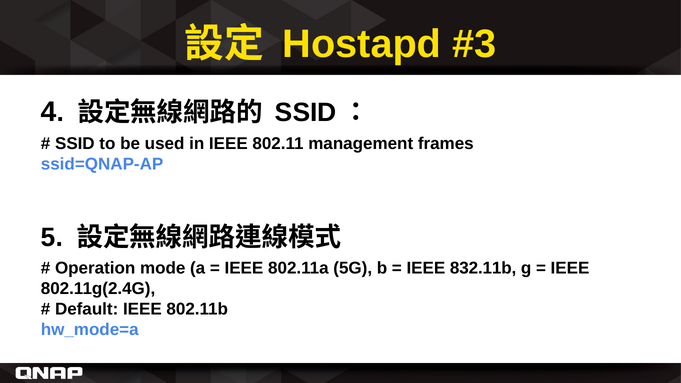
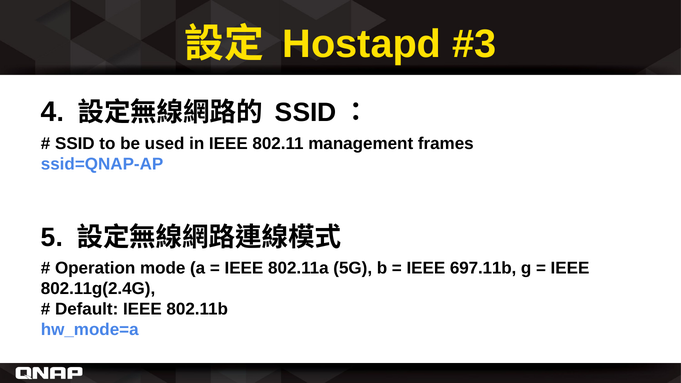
832.11b: 832.11b -> 697.11b
